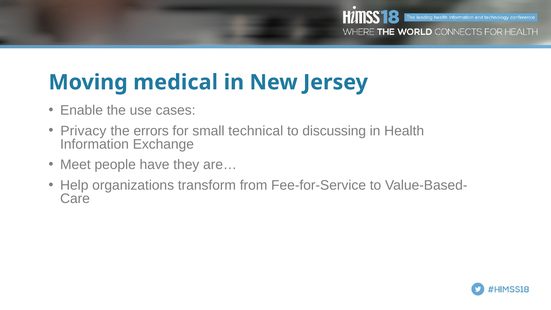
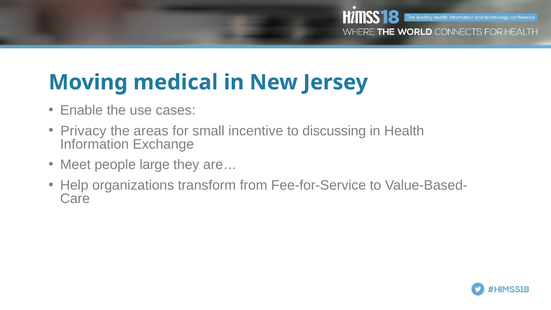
errors: errors -> areas
technical: technical -> incentive
have: have -> large
